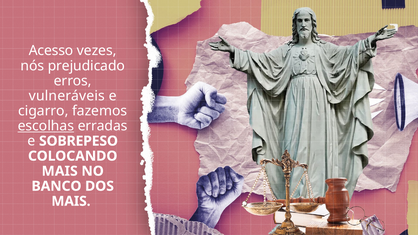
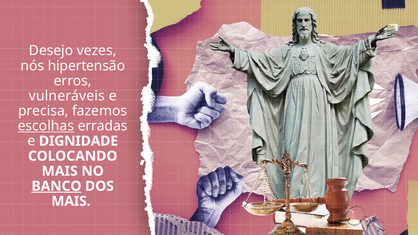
Acesso: Acesso -> Desejo
prejudicado: prejudicado -> hipertensão
cigarro: cigarro -> precisa
SOBREPESO: SOBREPESO -> DIGNIDADE
BANCO underline: none -> present
